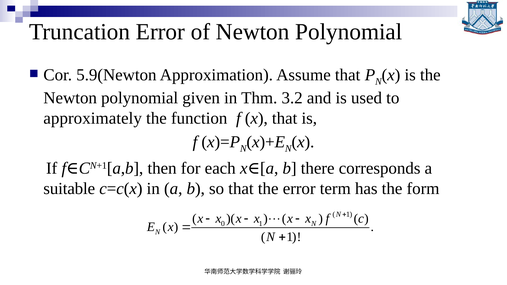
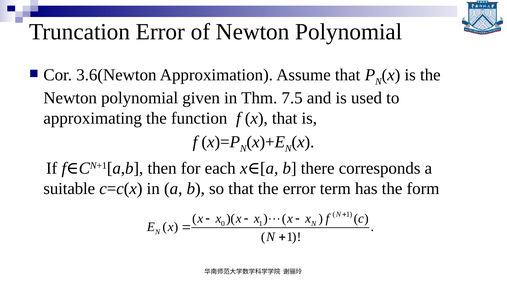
5.9(Newton: 5.9(Newton -> 3.6(Newton
3.2: 3.2 -> 7.5
approximately: approximately -> approximating
